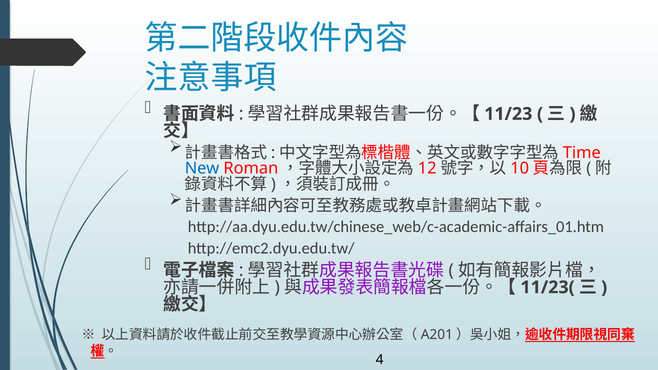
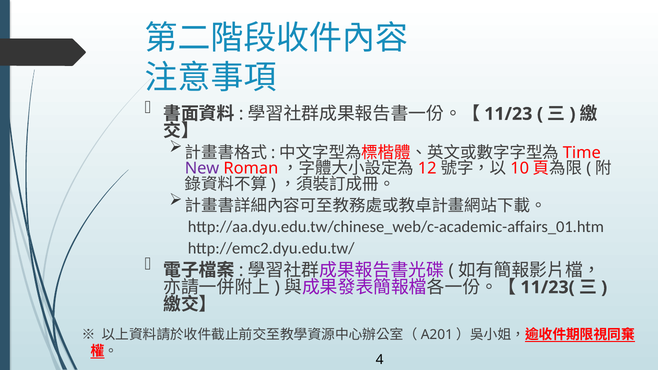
New colour: blue -> purple
